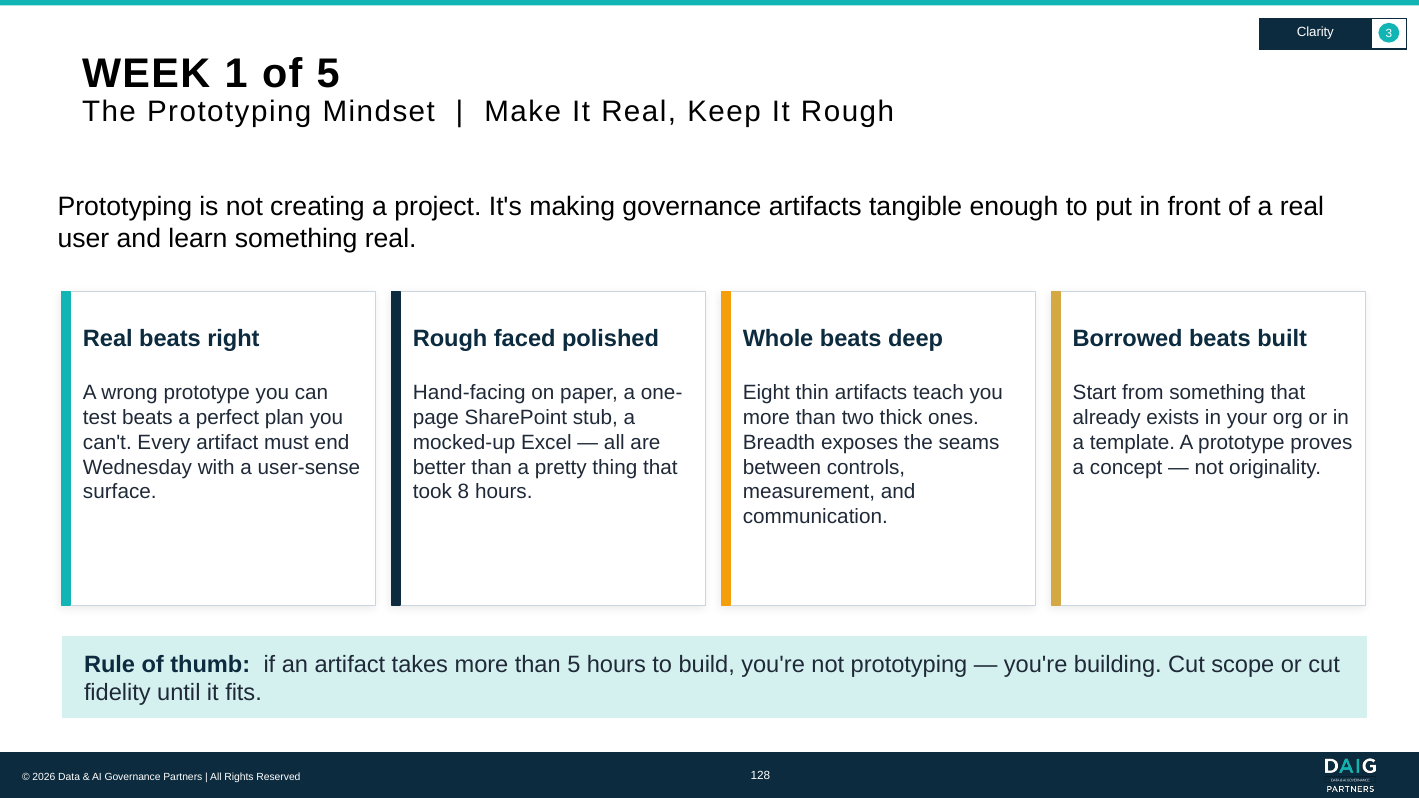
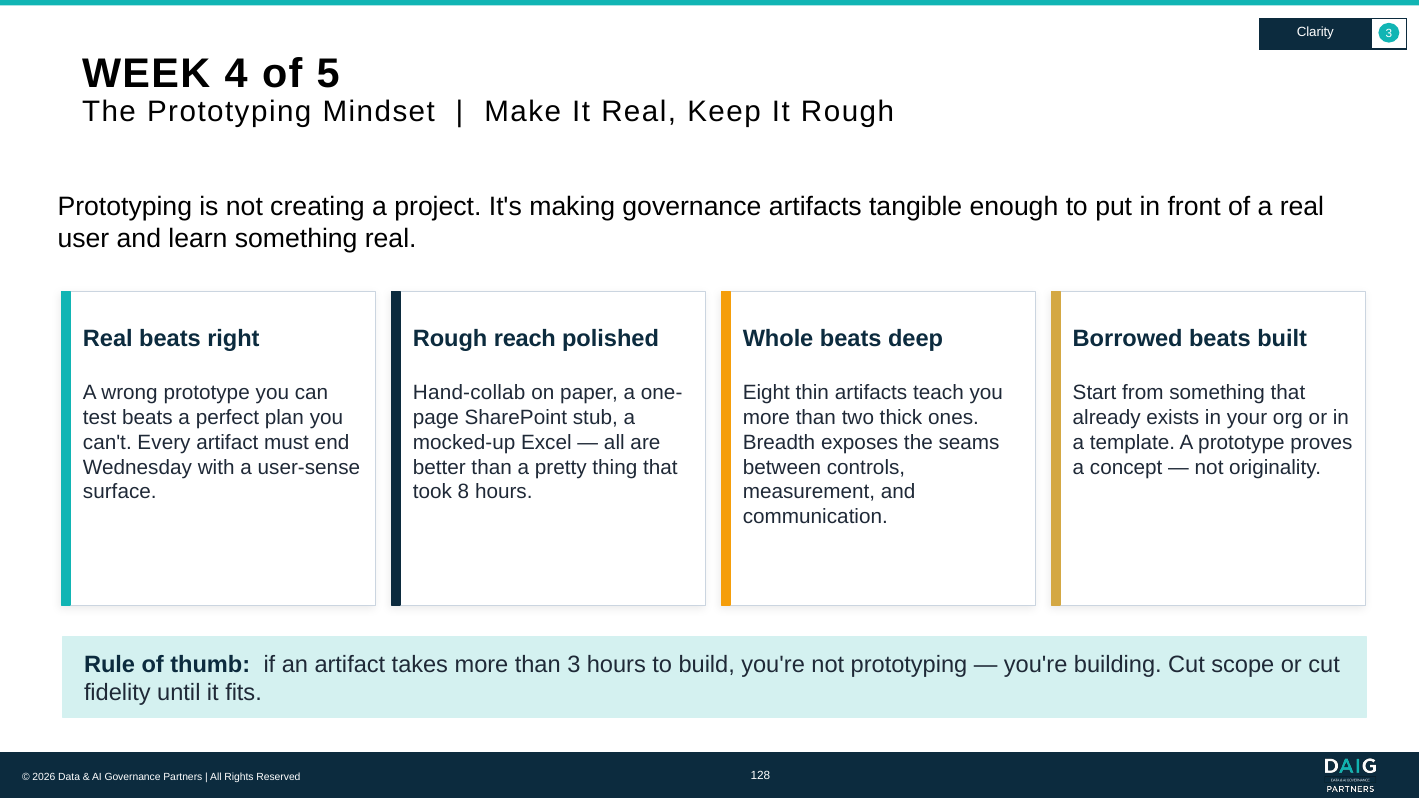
1: 1 -> 4
faced: faced -> reach
Hand-facing: Hand-facing -> Hand-collab
than 5: 5 -> 3
